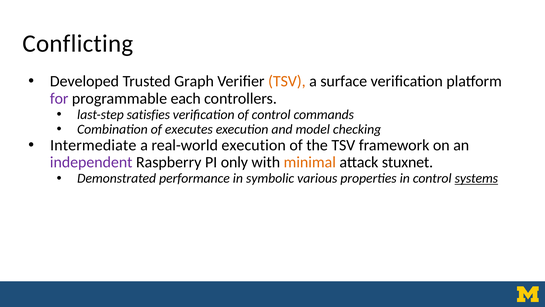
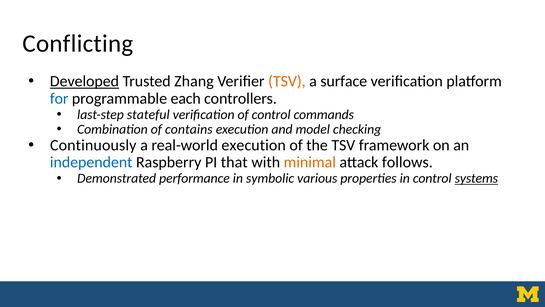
Developed underline: none -> present
Graph: Graph -> Zhang
for colour: purple -> blue
satisfies: satisfies -> stateful
executes: executes -> contains
Intermediate: Intermediate -> Continuously
independent colour: purple -> blue
only: only -> that
stuxnet: stuxnet -> follows
